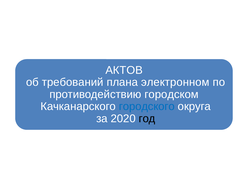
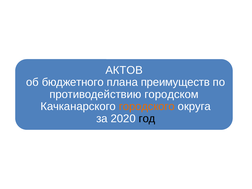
требований: требований -> бюджетного
электронном: электронном -> преимуществ
городского colour: blue -> orange
